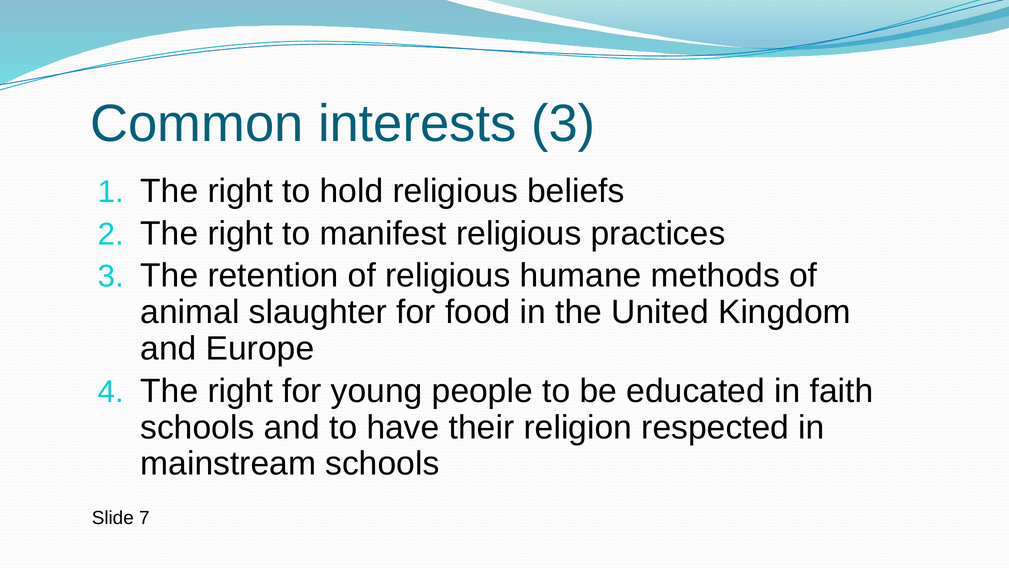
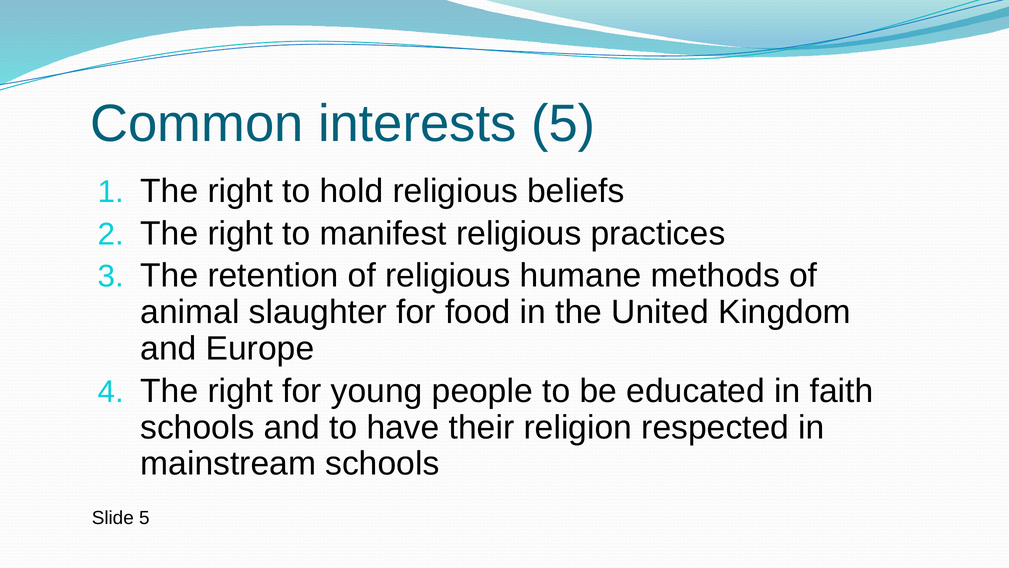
interests 3: 3 -> 5
Slide 7: 7 -> 5
